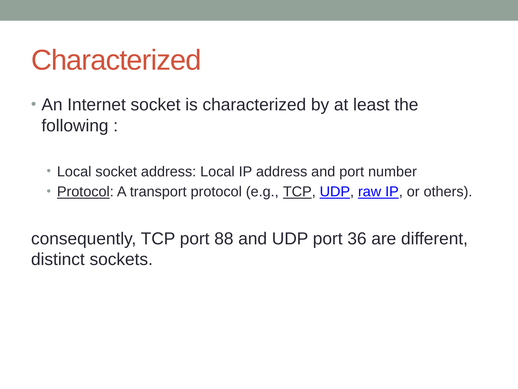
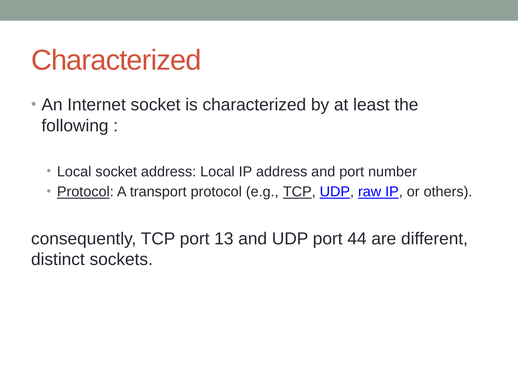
88: 88 -> 13
36: 36 -> 44
